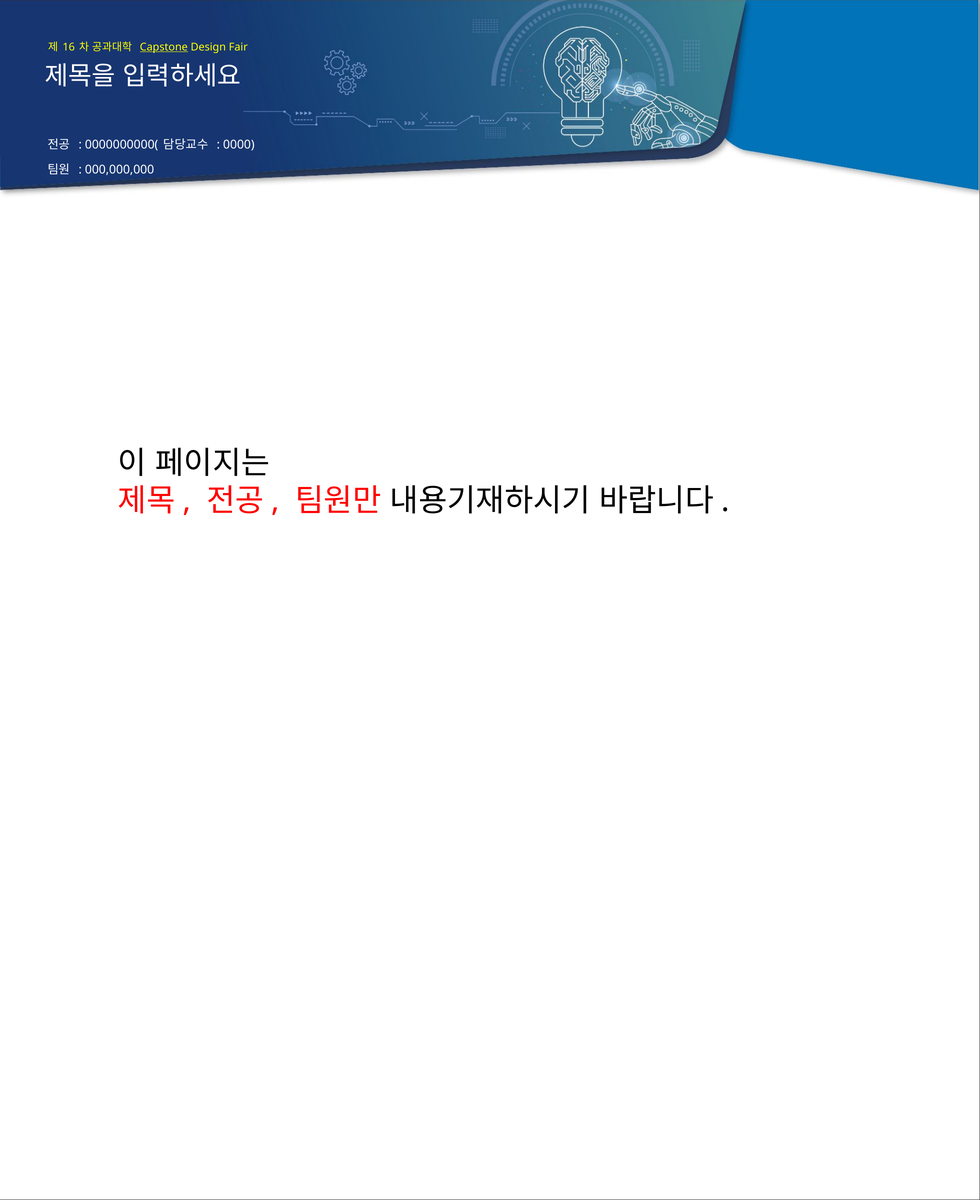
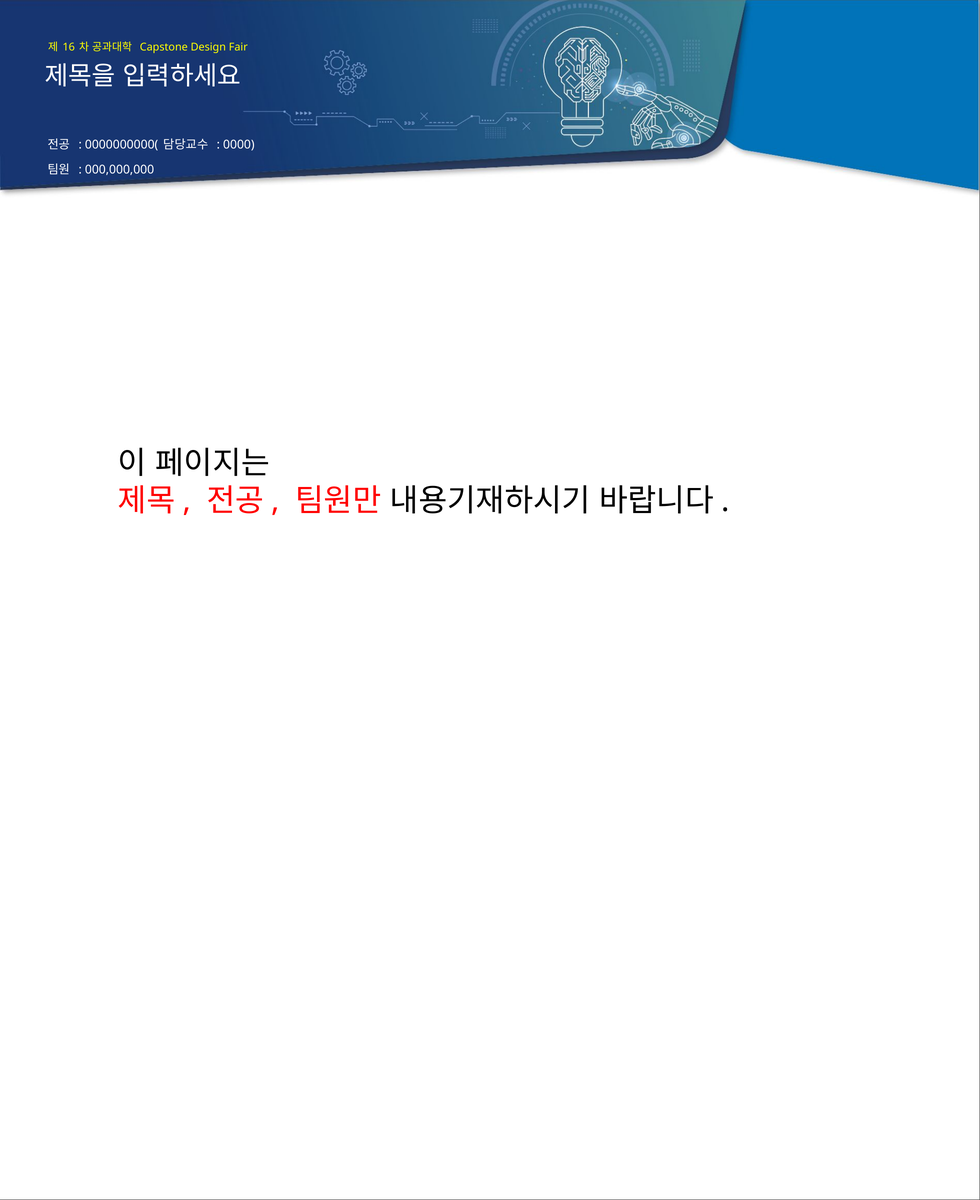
Capstone underline: present -> none
